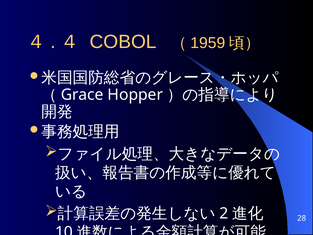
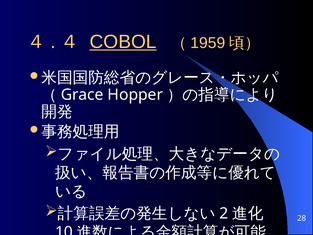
COBOL underline: none -> present
